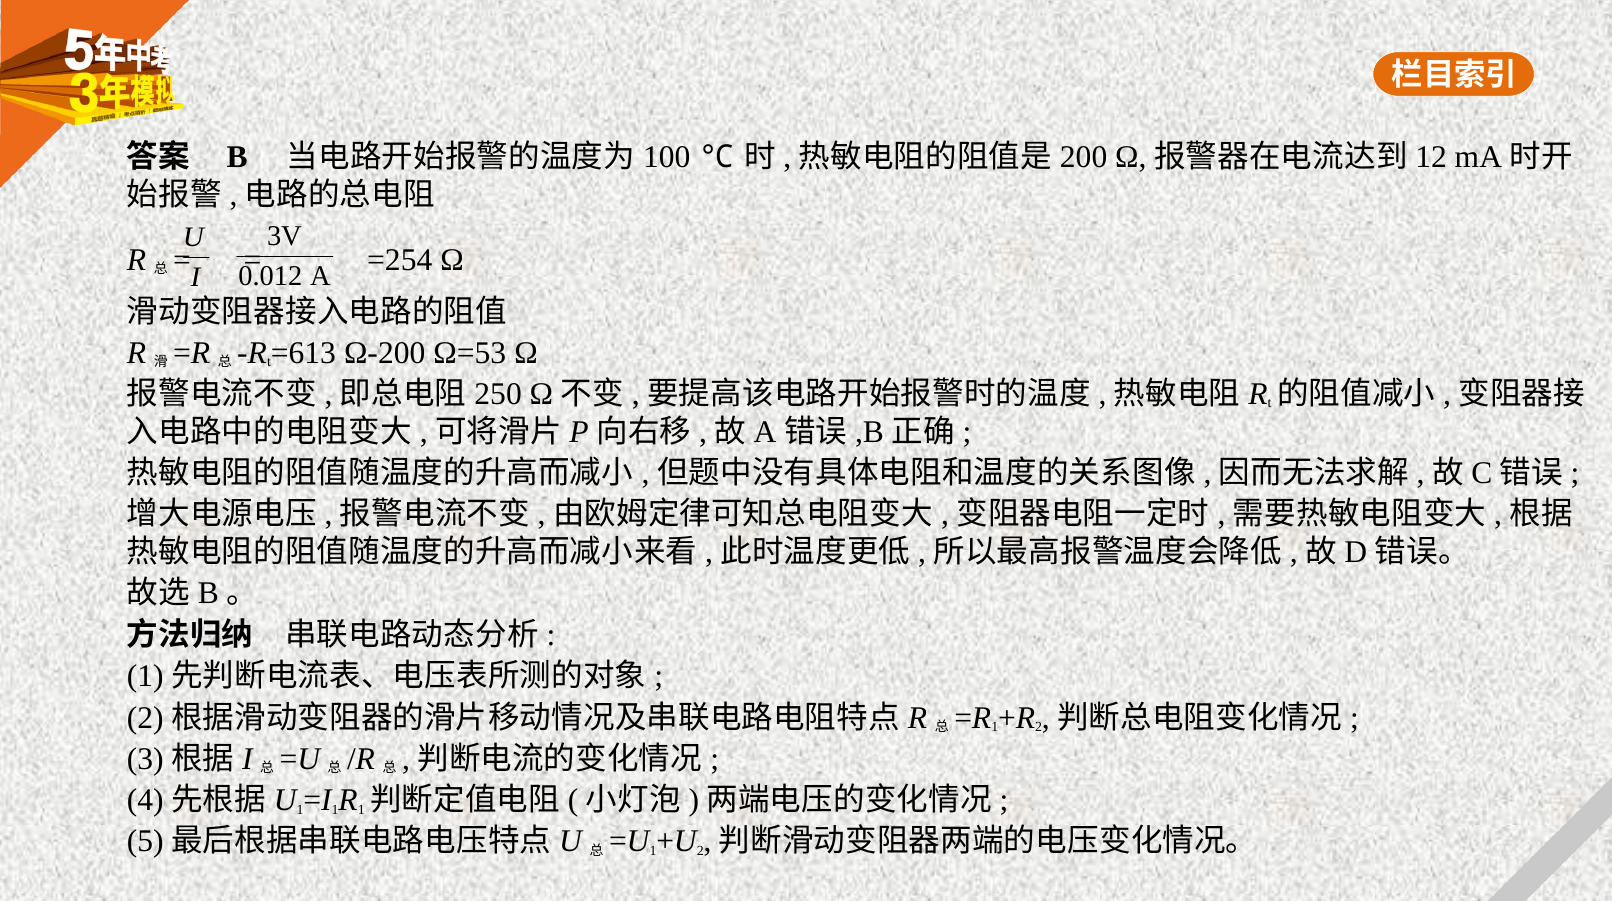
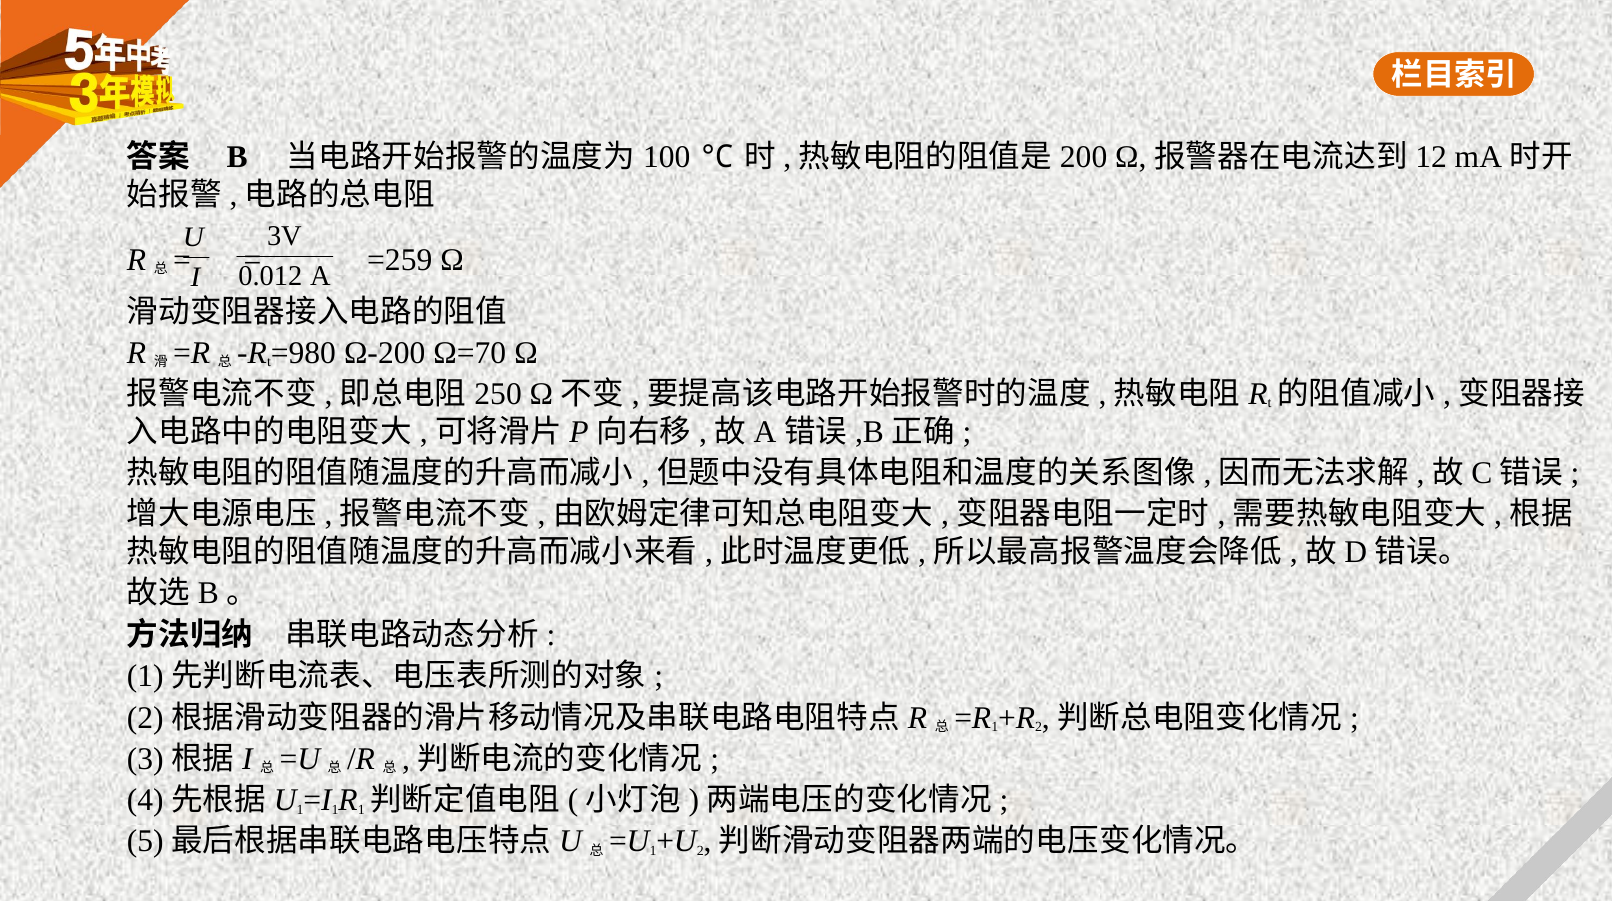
=254: =254 -> =259
=613: =613 -> =980
Ω=53: Ω=53 -> Ω=70
